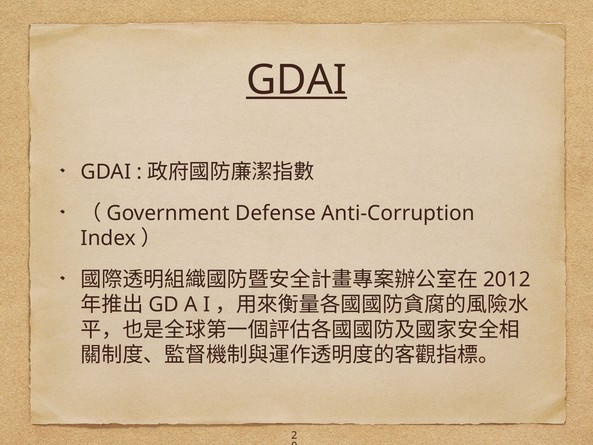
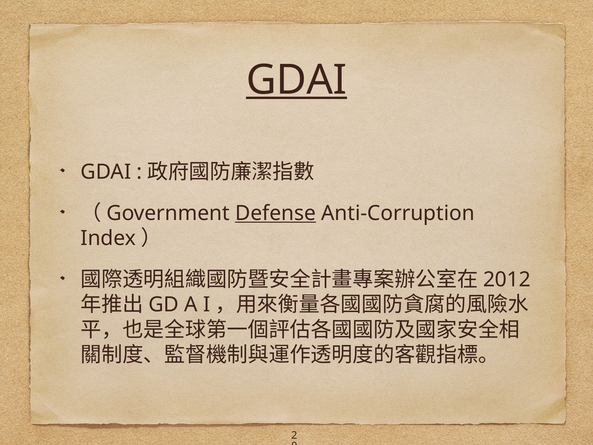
Defense underline: none -> present
